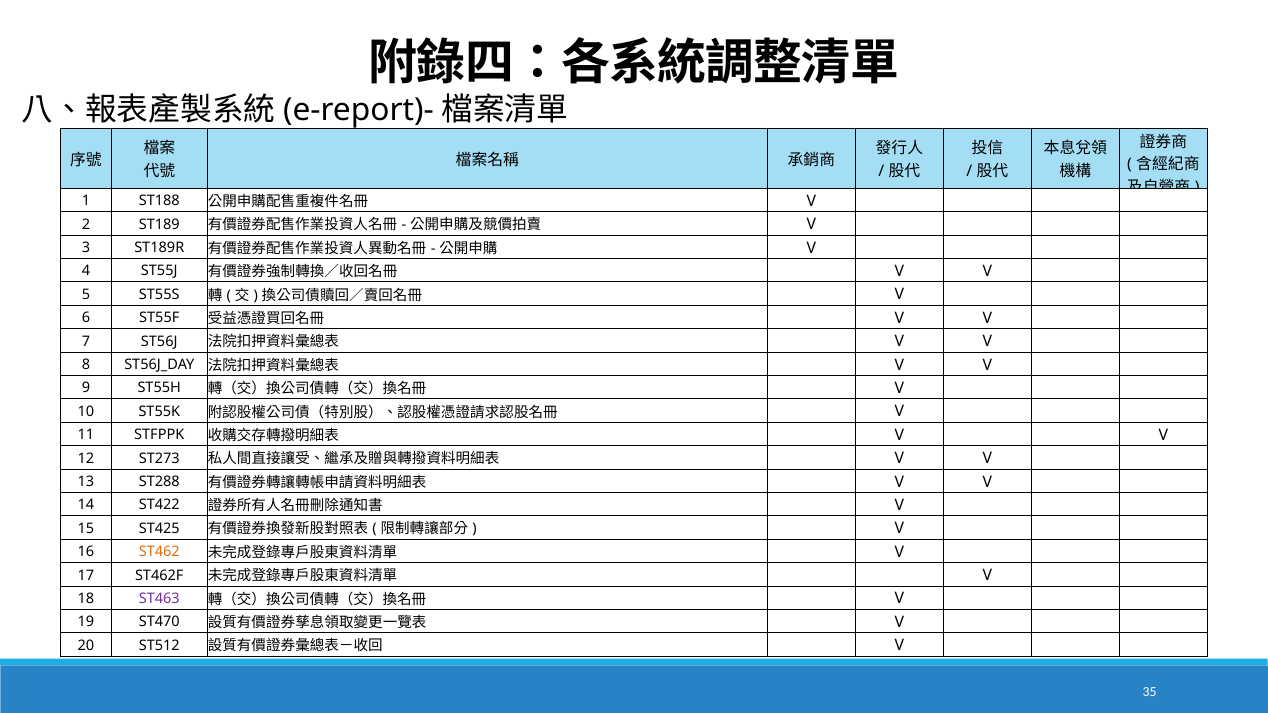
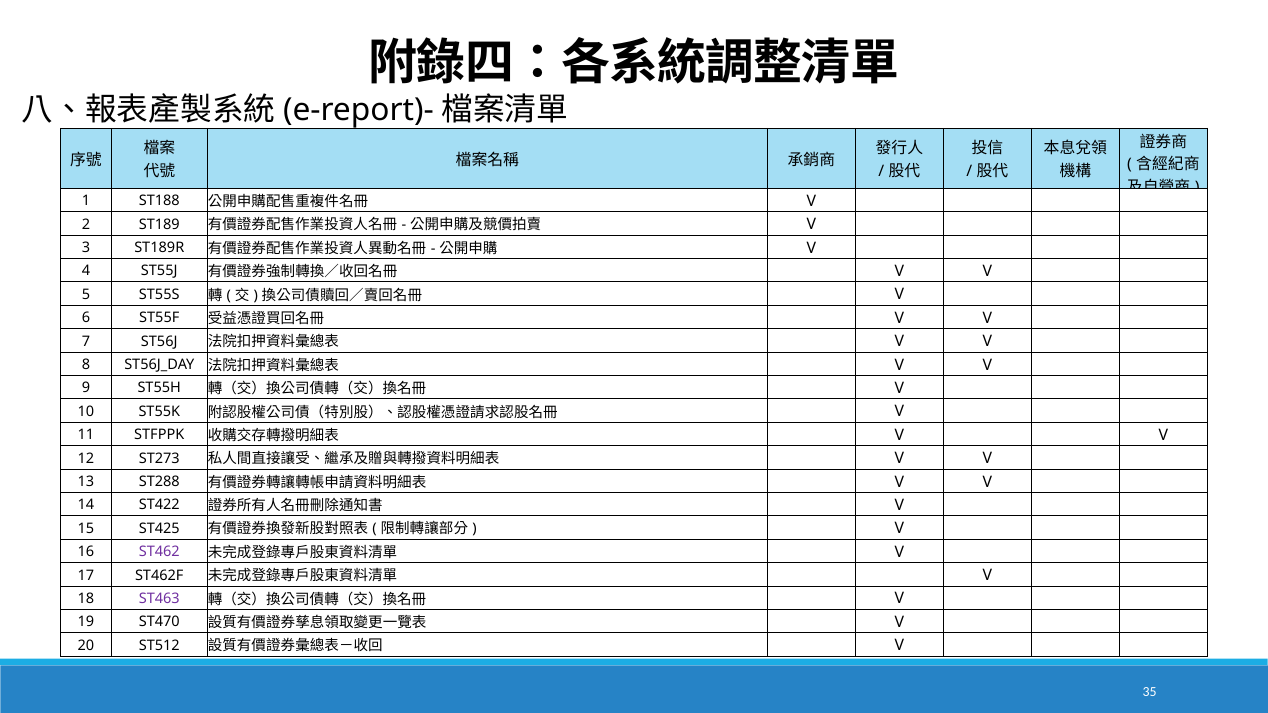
ST462 colour: orange -> purple
